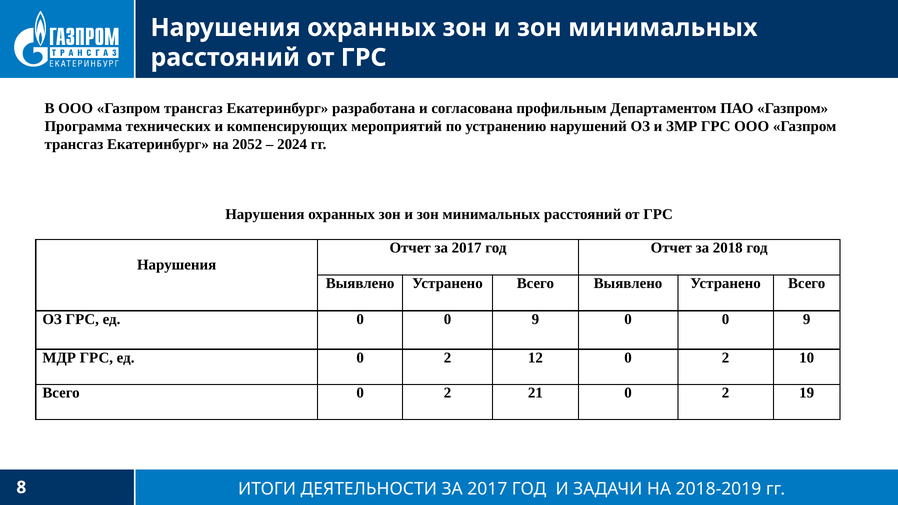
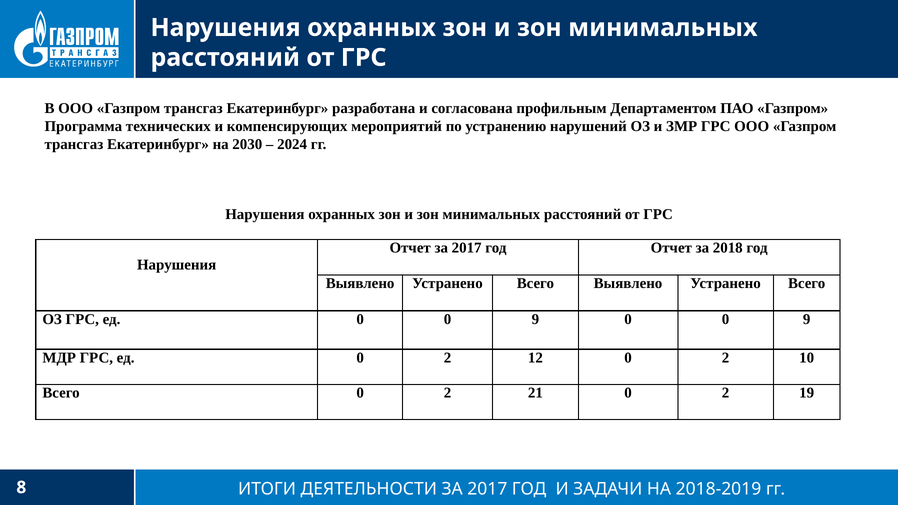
2052: 2052 -> 2030
